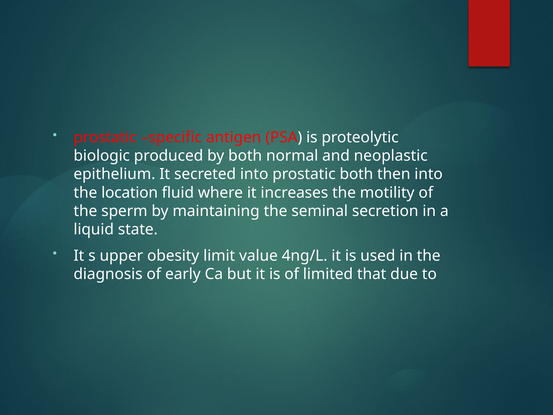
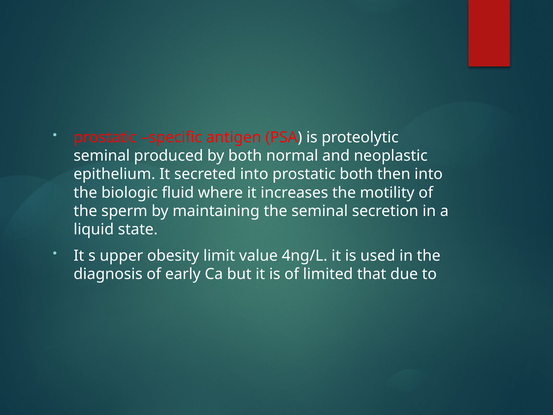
biologic at (102, 156): biologic -> seminal
location: location -> biologic
